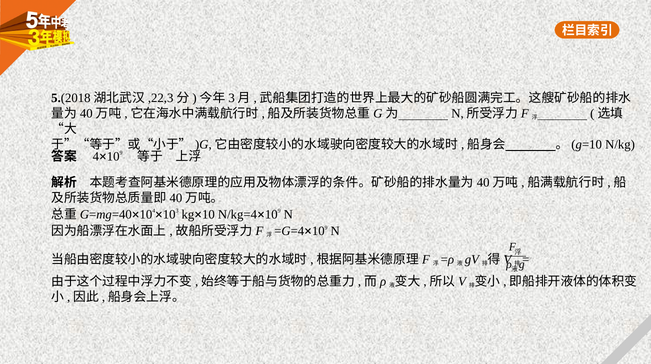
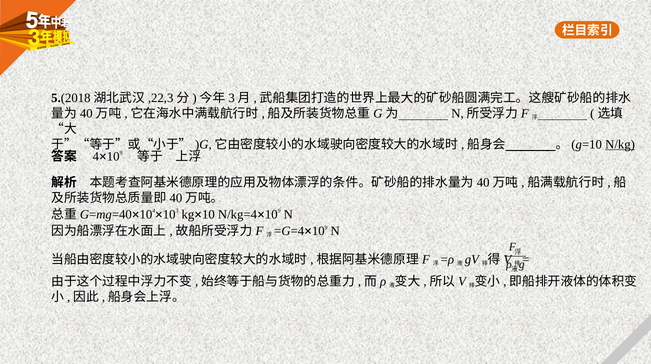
N/kg underline: none -> present
